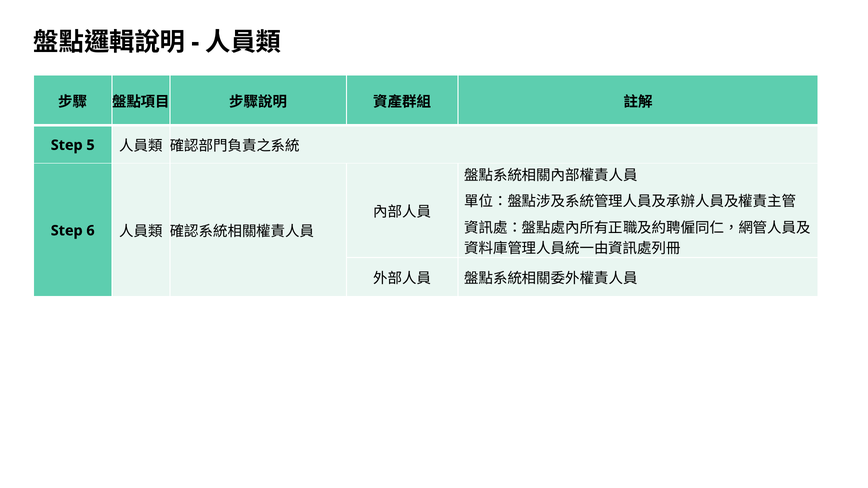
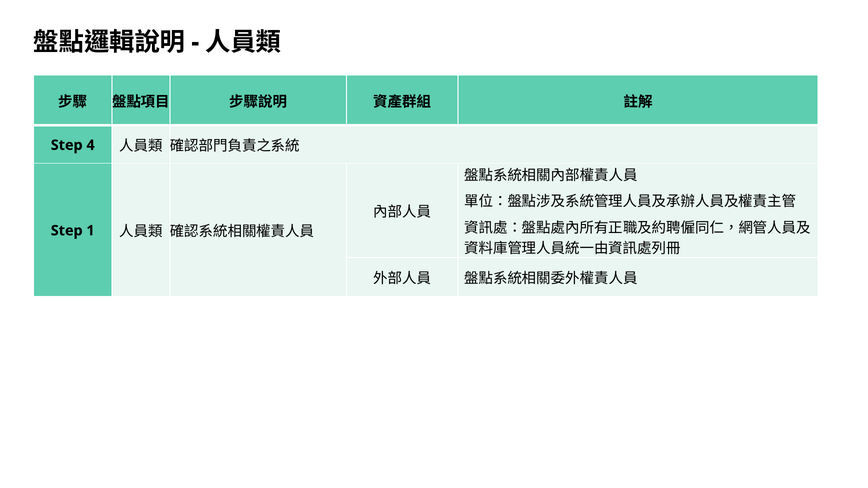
5: 5 -> 4
6: 6 -> 1
